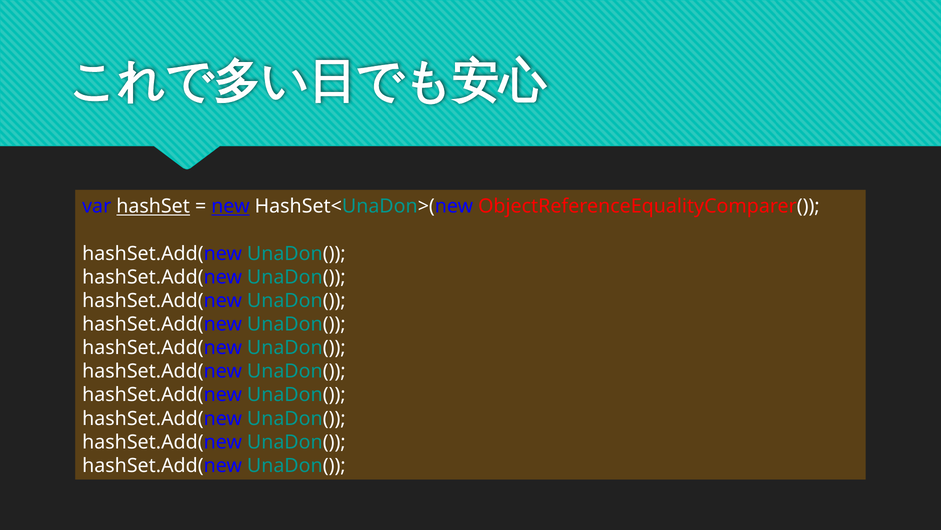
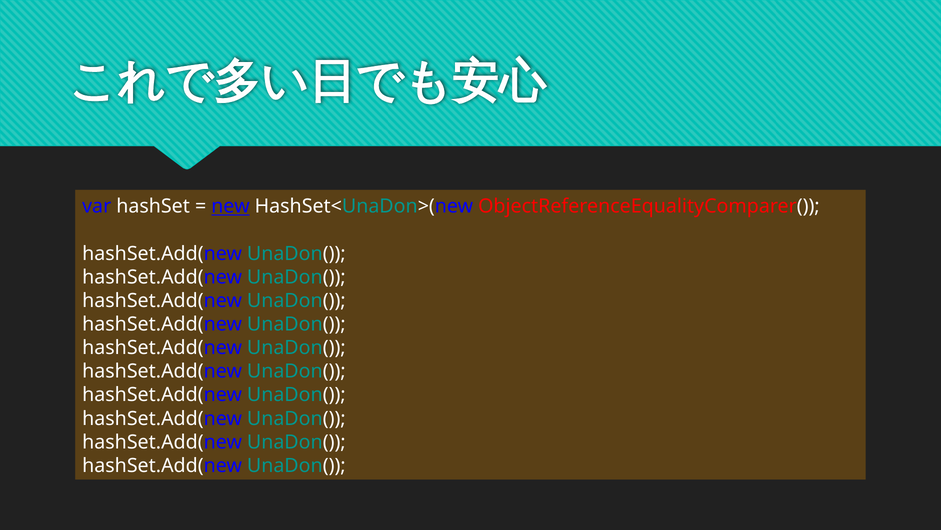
hashSet underline: present -> none
